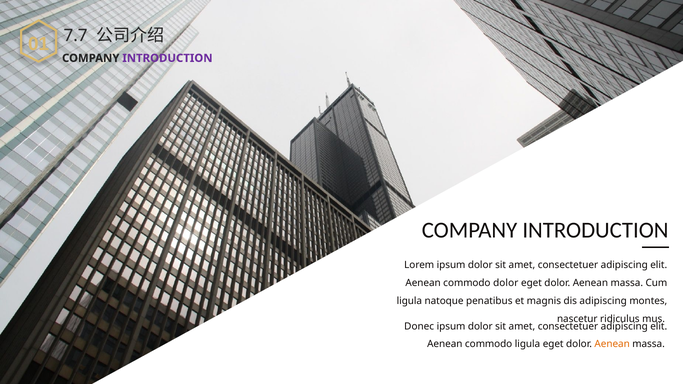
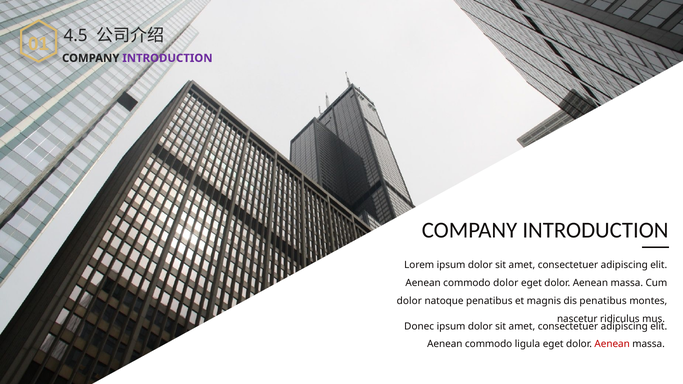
7.7: 7.7 -> 4.5
ligula at (409, 301): ligula -> dolor
dis adipiscing: adipiscing -> penatibus
Aenean at (612, 344) colour: orange -> red
